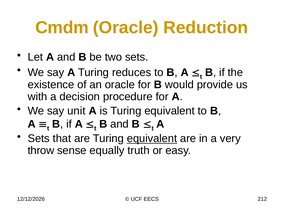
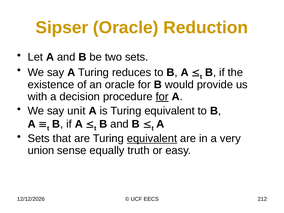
Cmdm: Cmdm -> Sipser
for at (162, 97) underline: none -> present
throw: throw -> union
